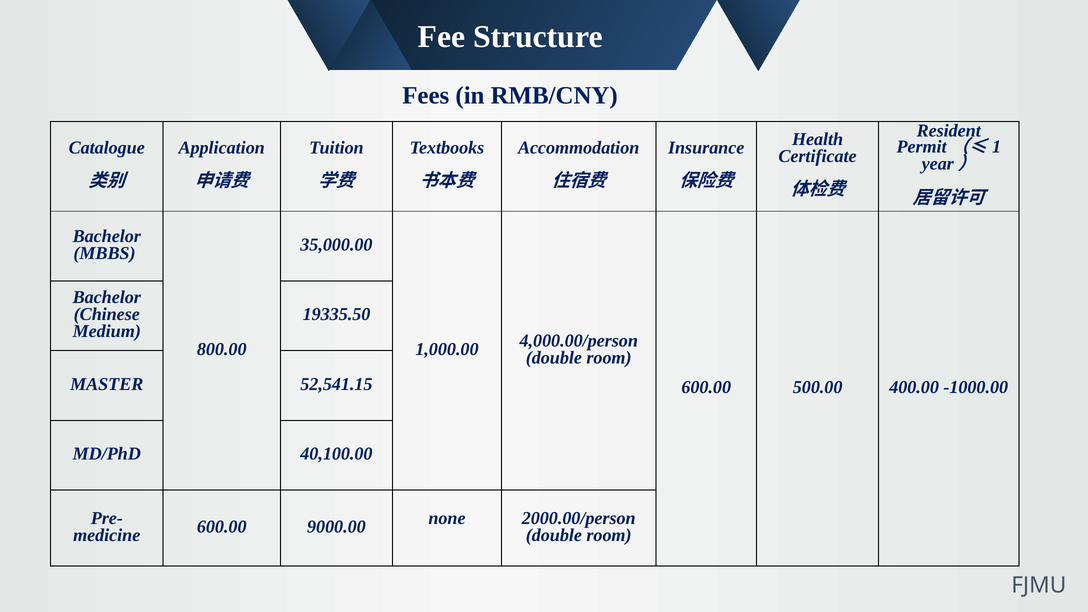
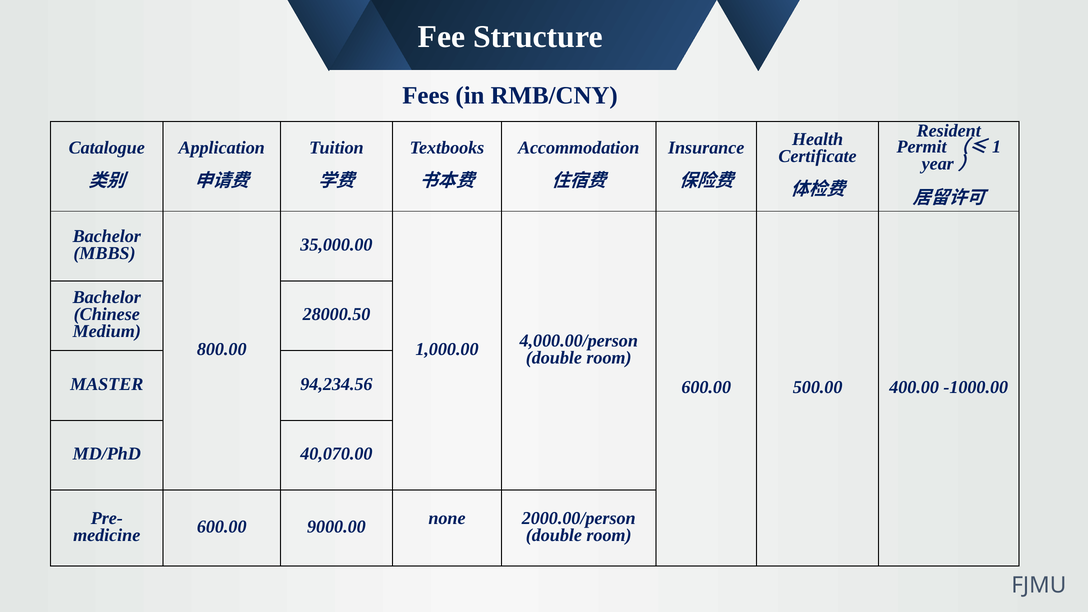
19335.50: 19335.50 -> 28000.50
52,541.15: 52,541.15 -> 94,234.56
40,100.00: 40,100.00 -> 40,070.00
